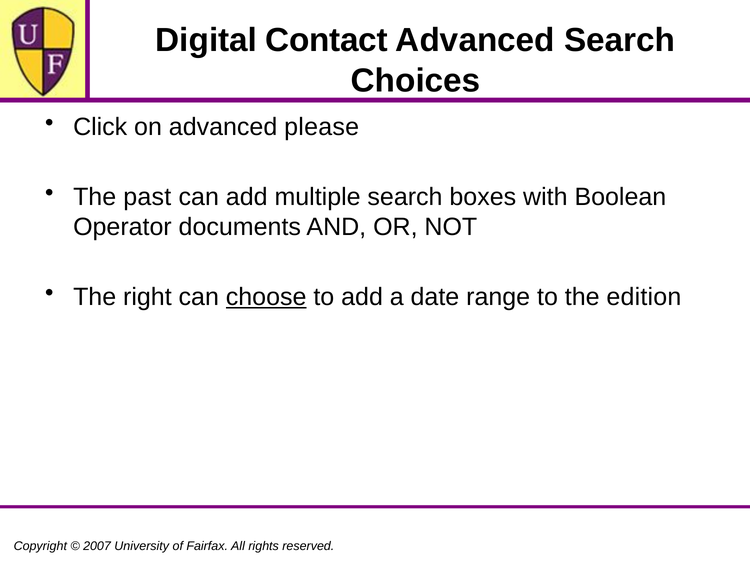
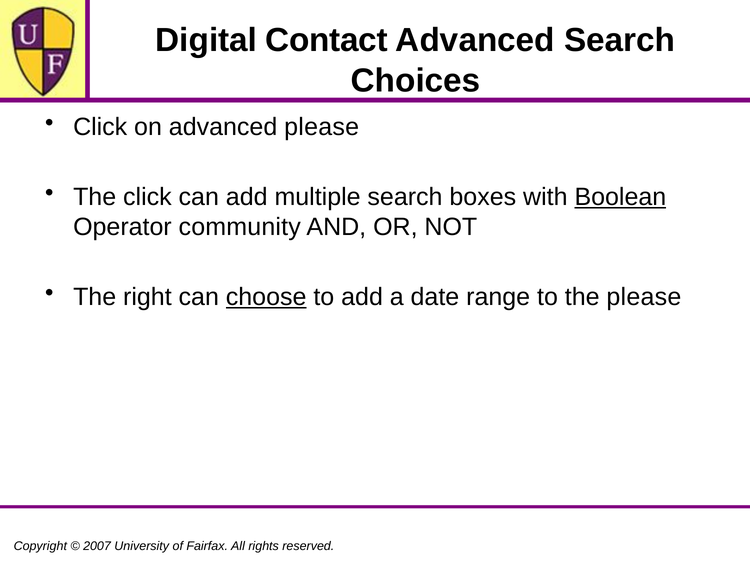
The past: past -> click
Boolean underline: none -> present
documents: documents -> community
the edition: edition -> please
